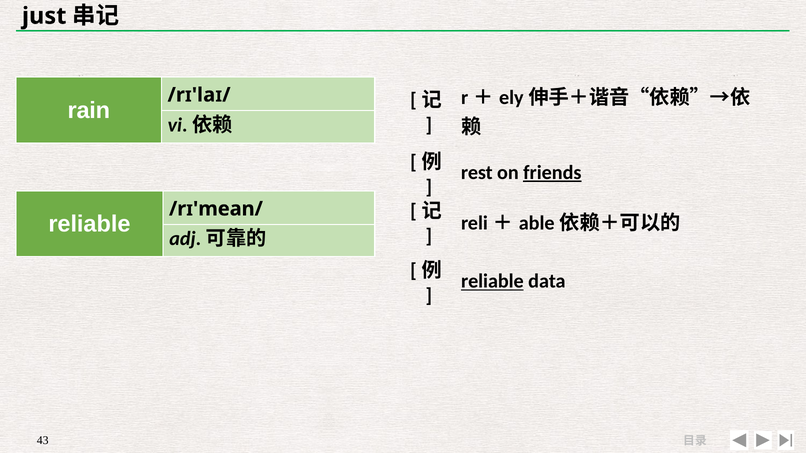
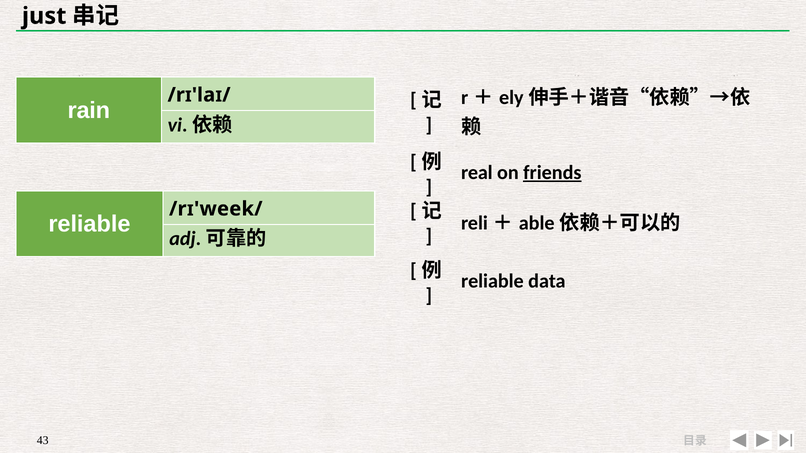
rest: rest -> real
/rɪ'mean/: /rɪ'mean/ -> /rɪ'week/
reliable at (492, 281) underline: present -> none
